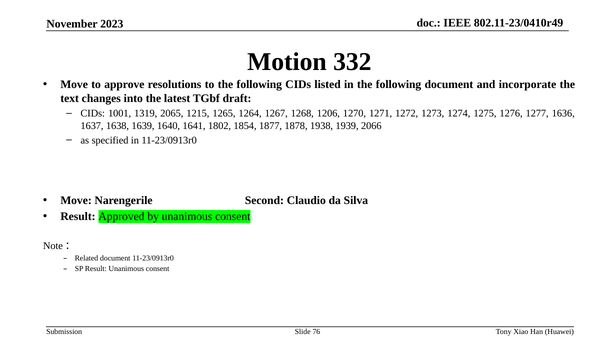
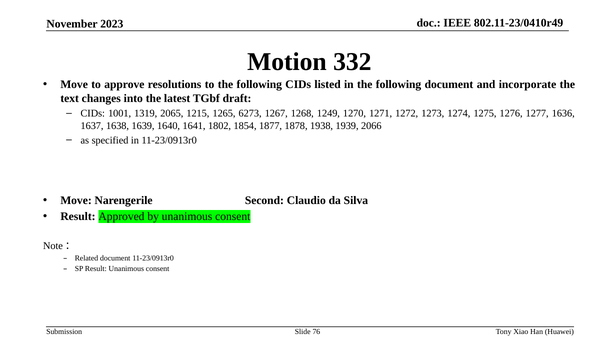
1264: 1264 -> 6273
1206: 1206 -> 1249
